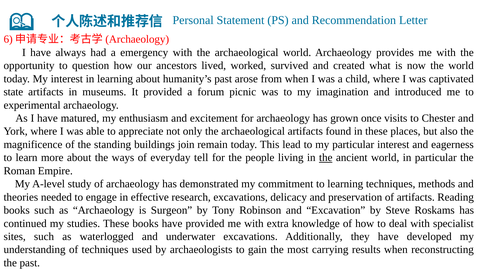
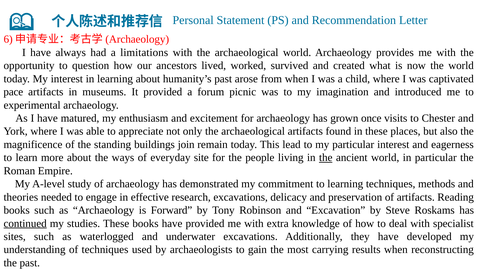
emergency: emergency -> limitations
state: state -> pace
tell: tell -> site
Surgeon: Surgeon -> Forward
continued underline: none -> present
